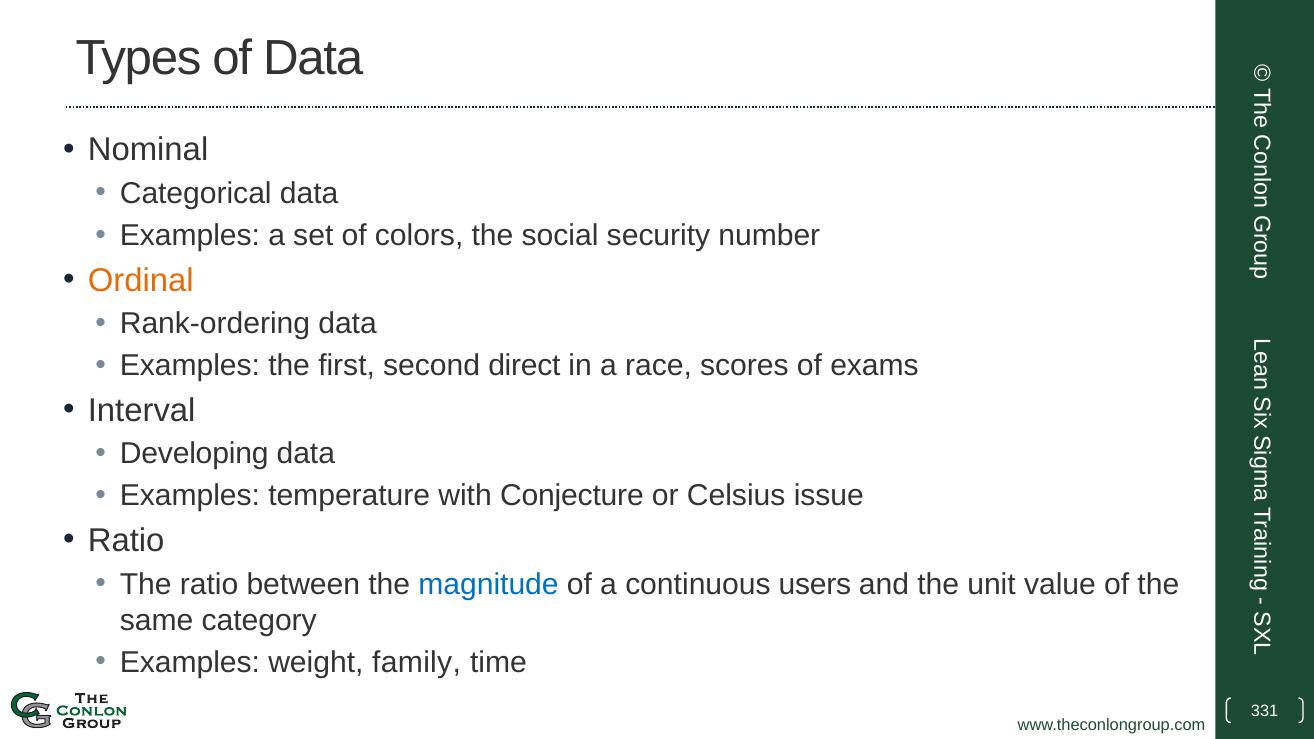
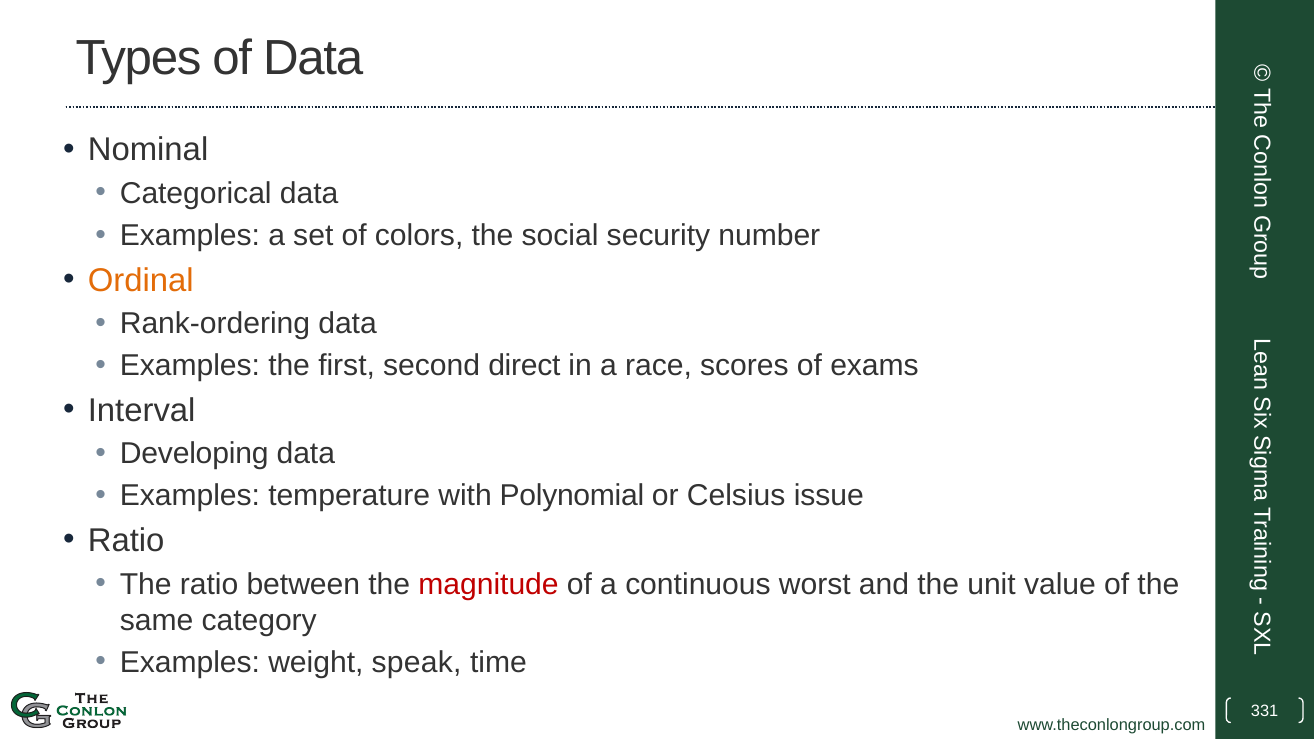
Conjecture: Conjecture -> Polynomial
magnitude colour: blue -> red
users: users -> worst
family: family -> speak
